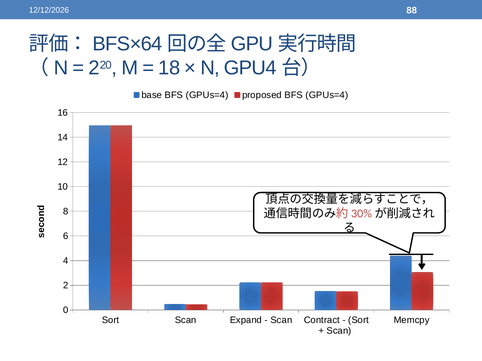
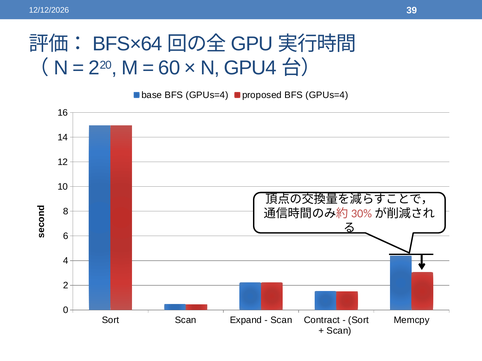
88: 88 -> 39
18: 18 -> 60
